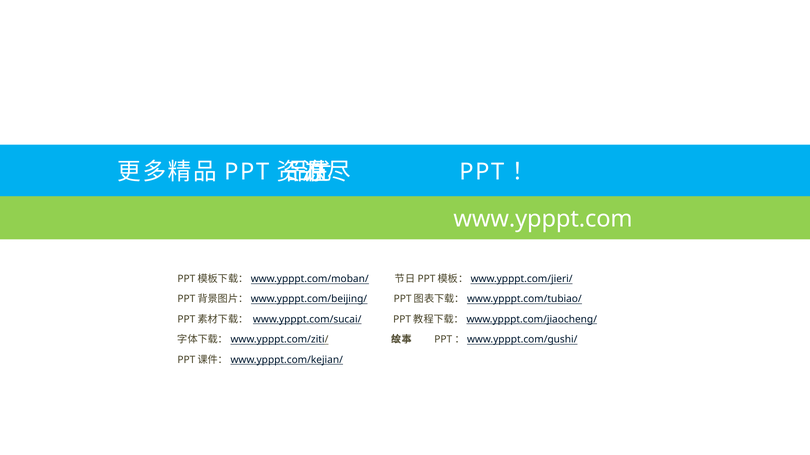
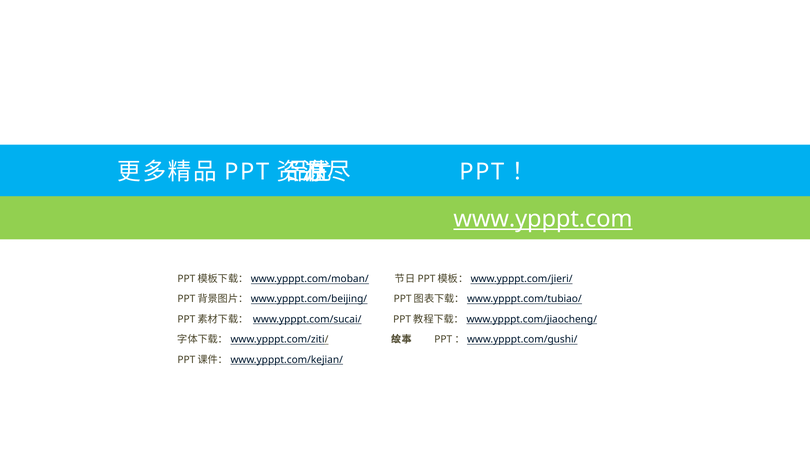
www.ypppt.com underline: none -> present
